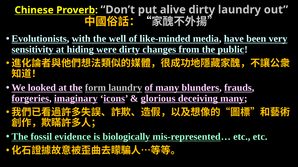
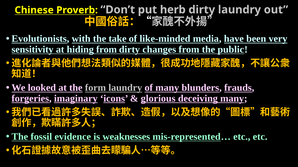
alive: alive -> herb
well: well -> take
hiding were: were -> from
biologically: biologically -> weaknesses
